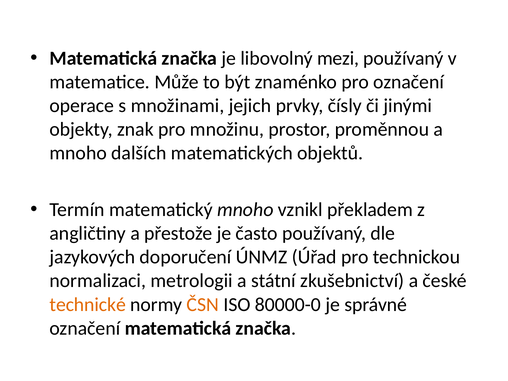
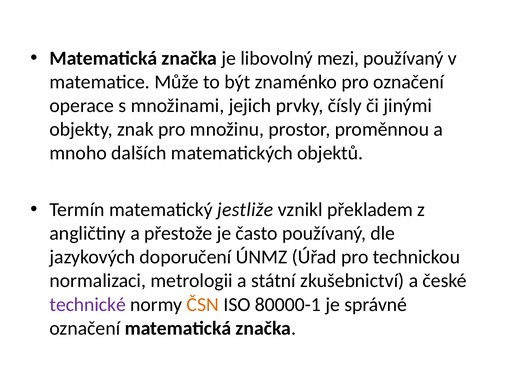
matematický mnoho: mnoho -> jestliže
technické colour: orange -> purple
80000-0: 80000-0 -> 80000-1
